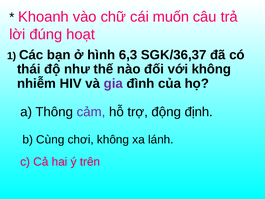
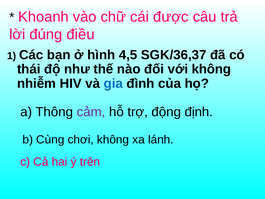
muốn: muốn -> được
hoạt: hoạt -> điều
6,3: 6,3 -> 4,5
gia colour: purple -> blue
